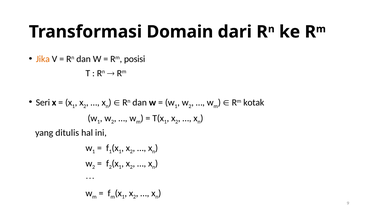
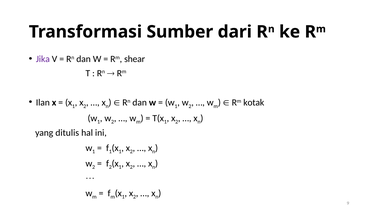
Domain: Domain -> Sumber
Jika colour: orange -> purple
posisi: posisi -> shear
Seri: Seri -> Ilan
